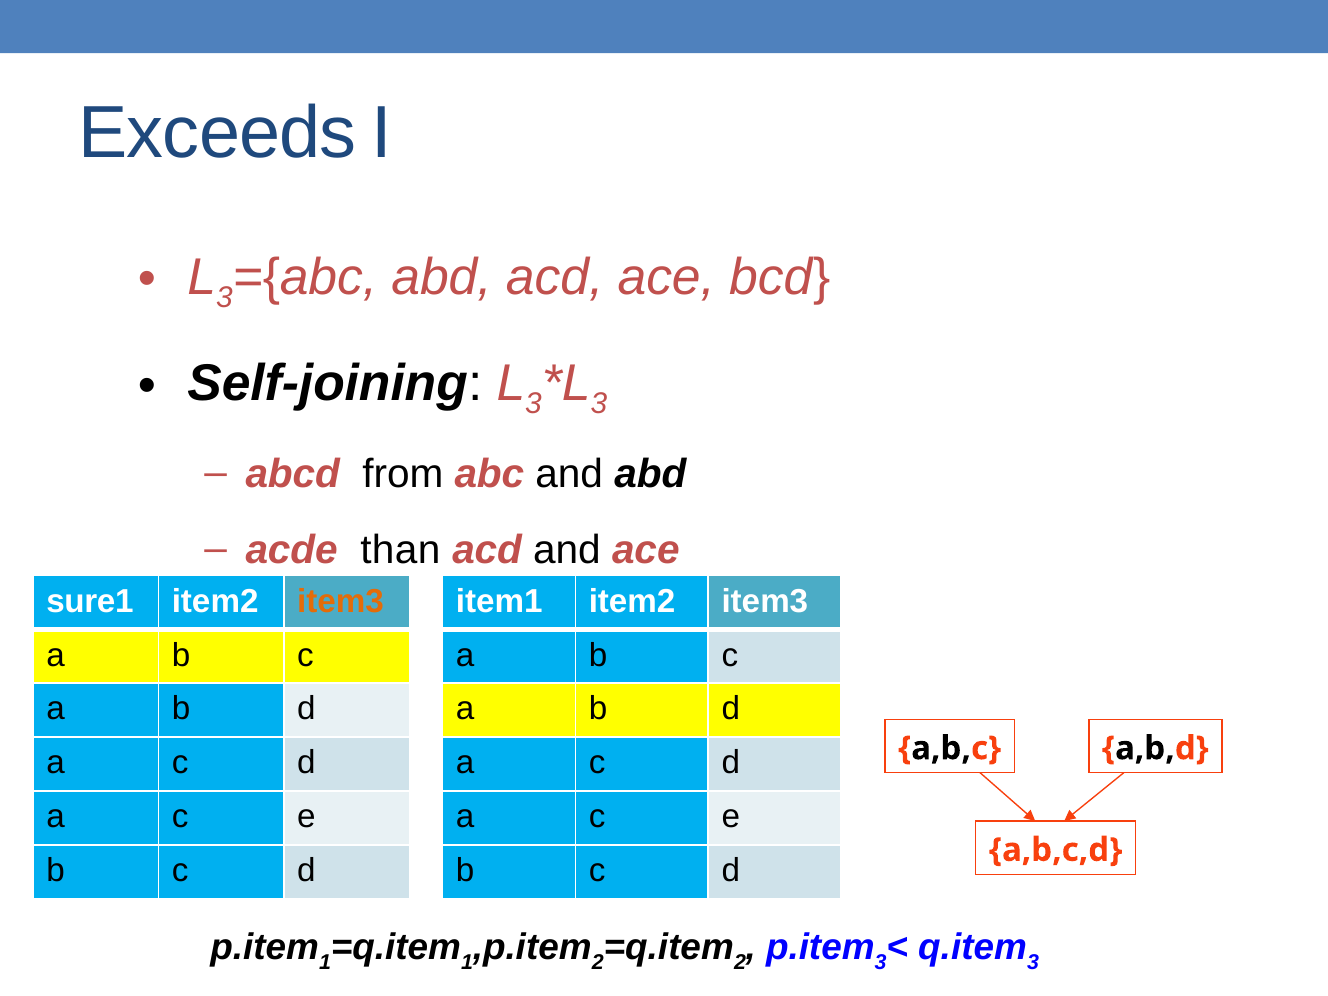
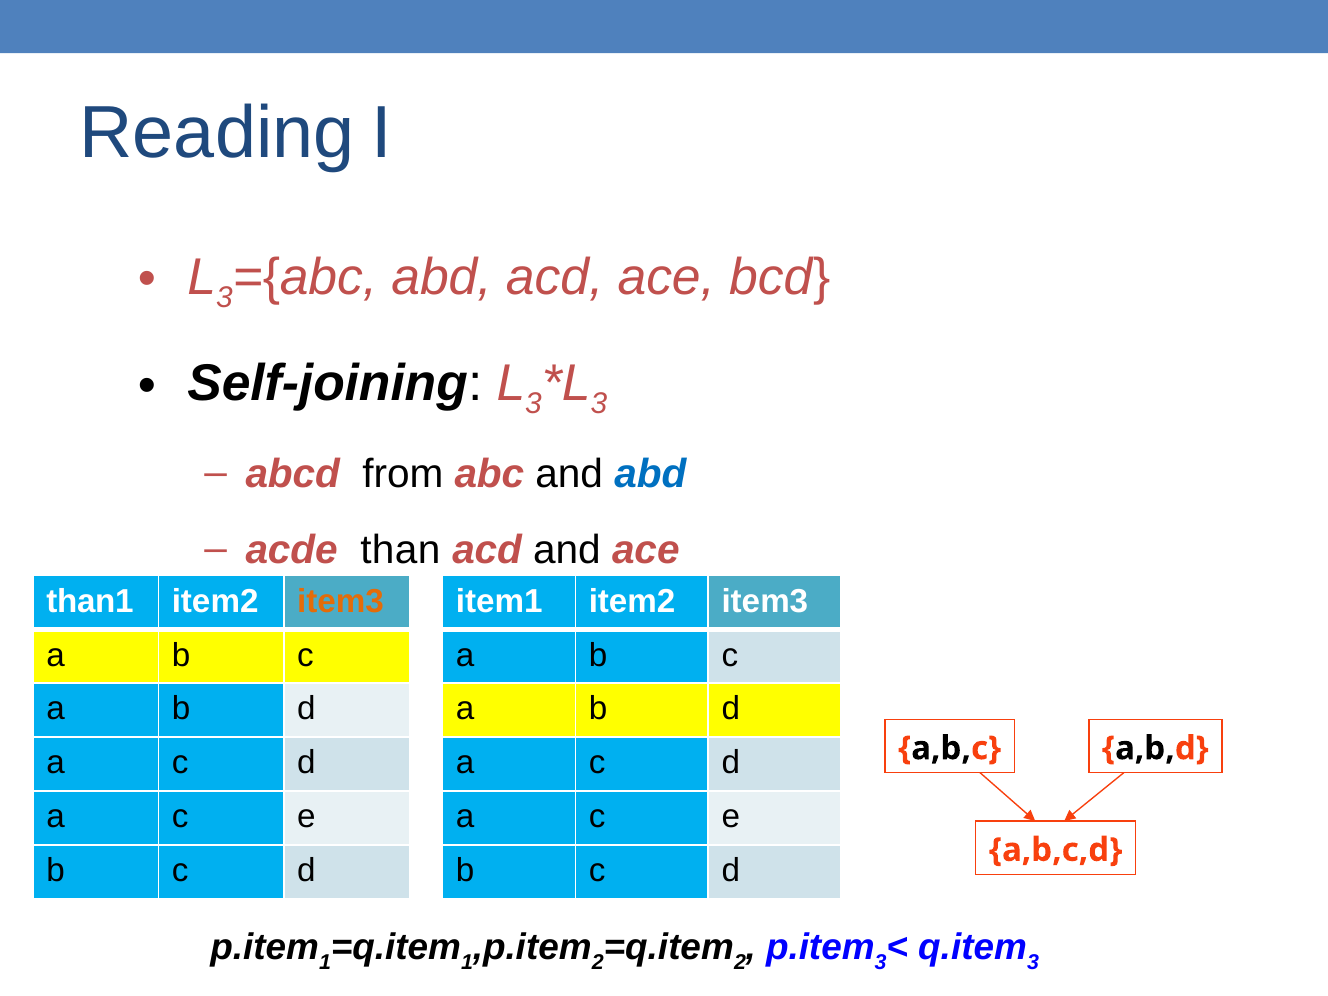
Exceeds: Exceeds -> Reading
abd at (650, 474) colour: black -> blue
sure1: sure1 -> than1
